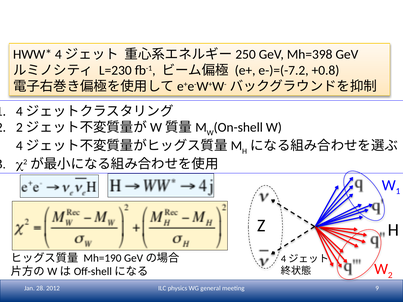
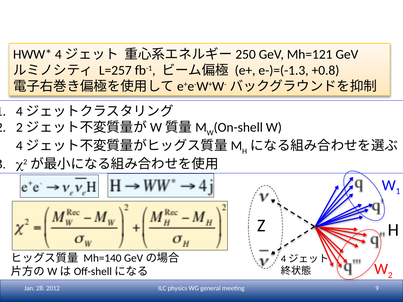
Mh=398: Mh=398 -> Mh=121
L=230: L=230 -> L=257
e-)=(-7.2: e-)=(-7.2 -> e-)=(-1.3
Mh=190: Mh=190 -> Mh=140
